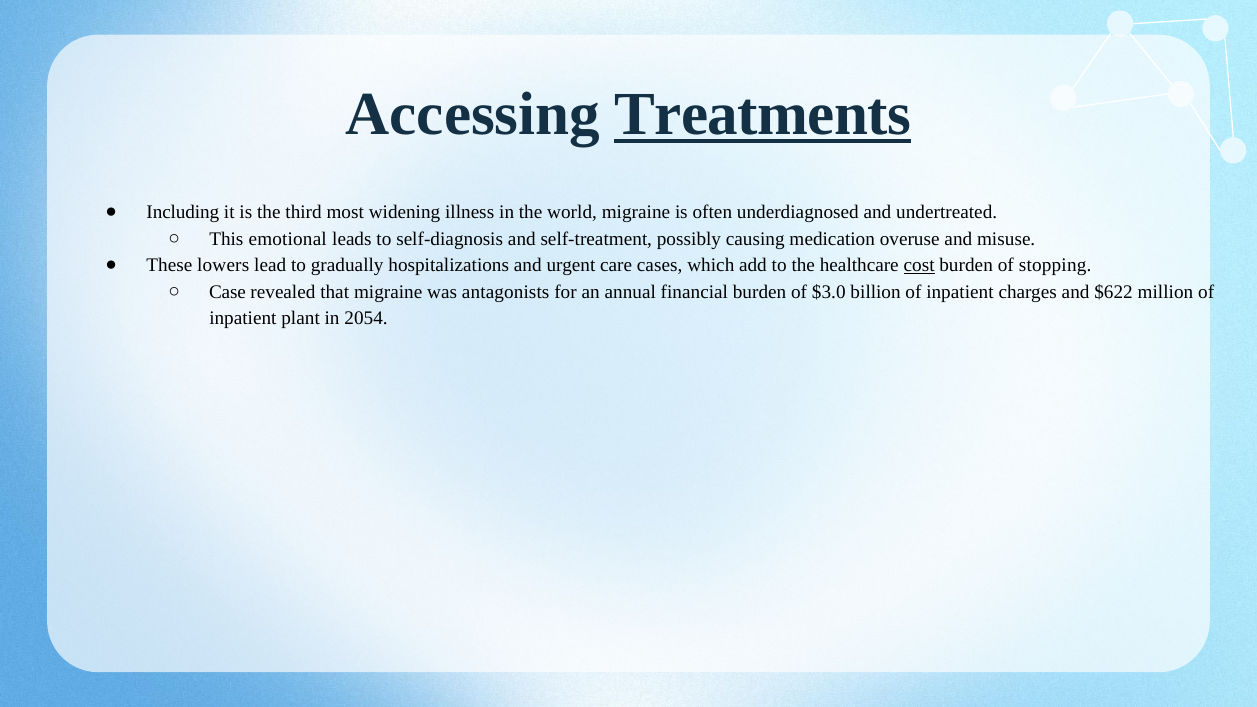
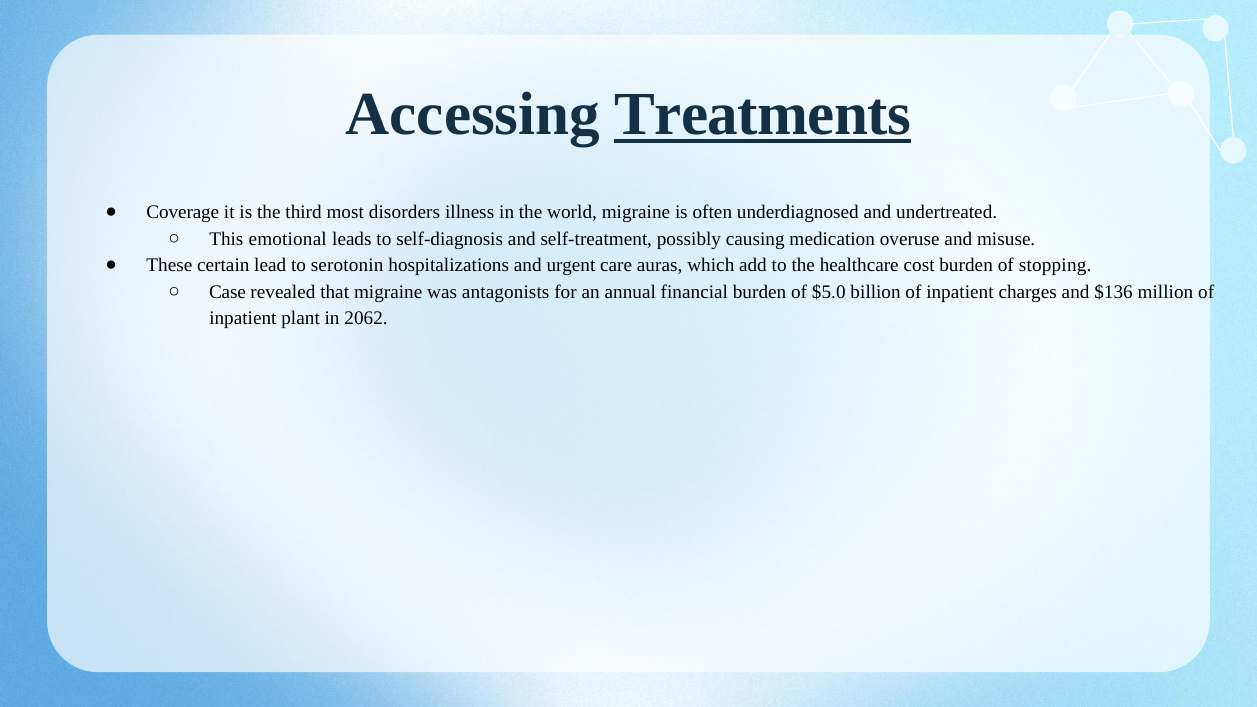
Including: Including -> Coverage
widening: widening -> disorders
lowers: lowers -> certain
gradually: gradually -> serotonin
cases: cases -> auras
cost underline: present -> none
$3.0: $3.0 -> $5.0
$622: $622 -> $136
2054: 2054 -> 2062
